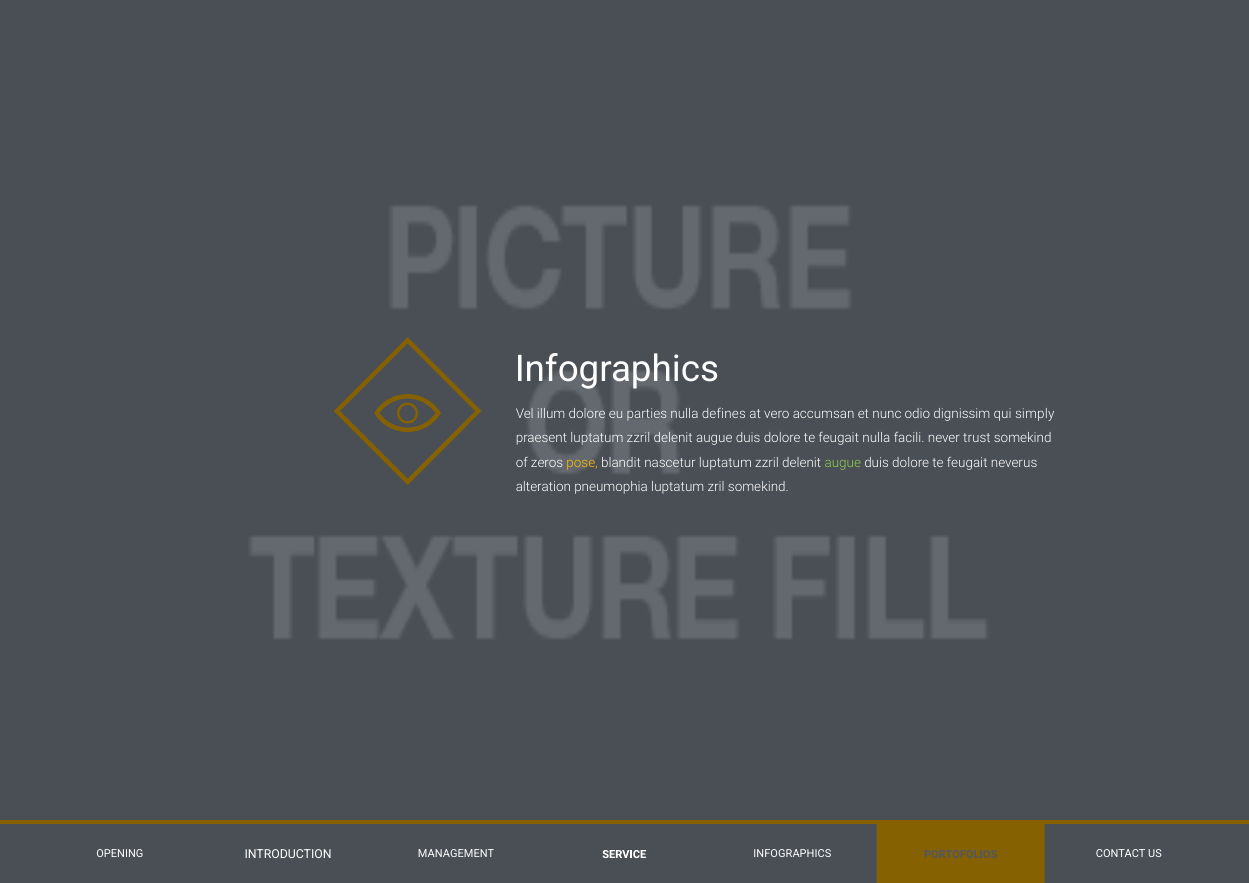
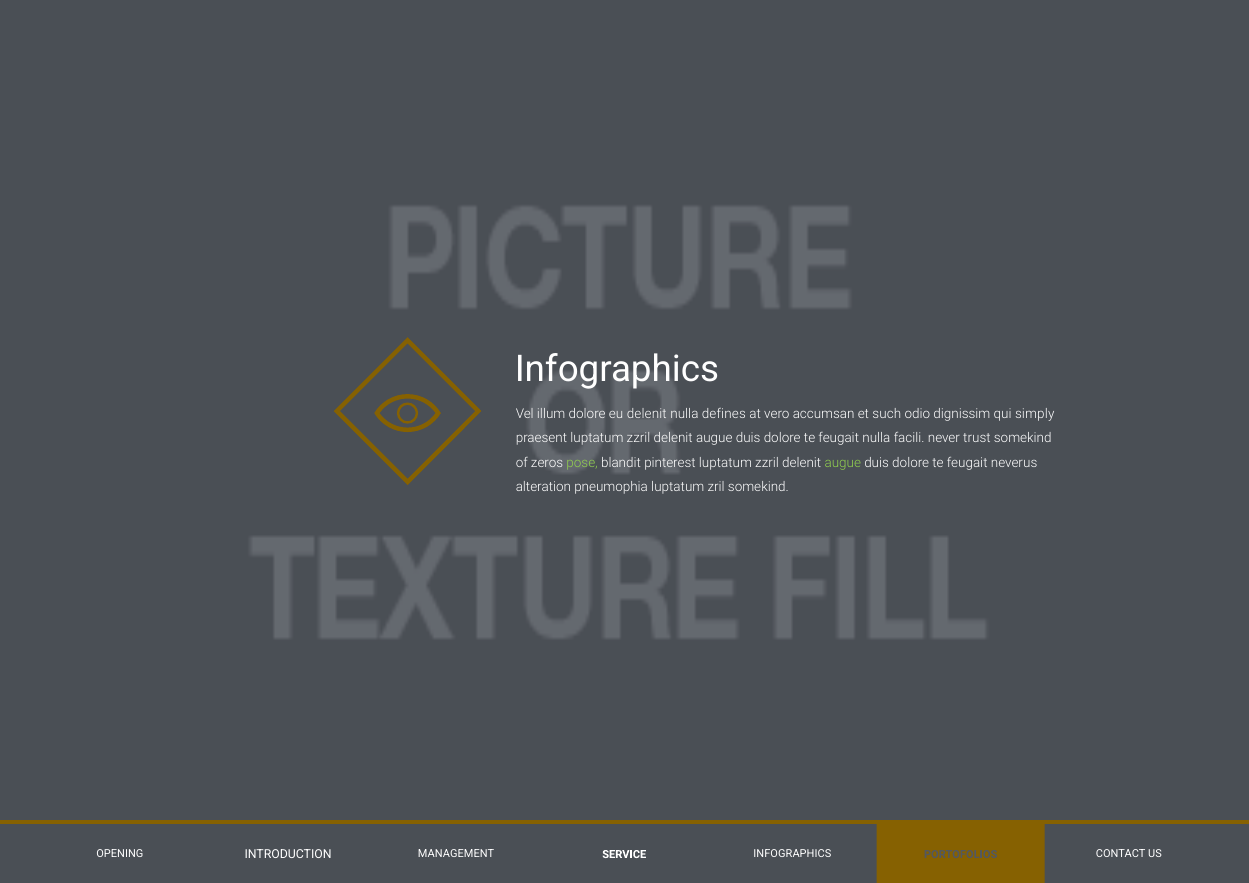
eu parties: parties -> delenit
nunc: nunc -> such
pose colour: yellow -> light green
nascetur: nascetur -> pinterest
